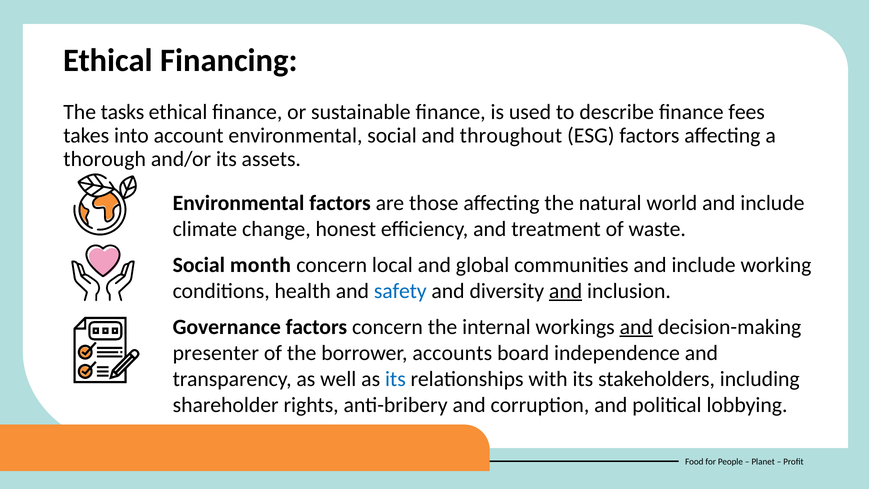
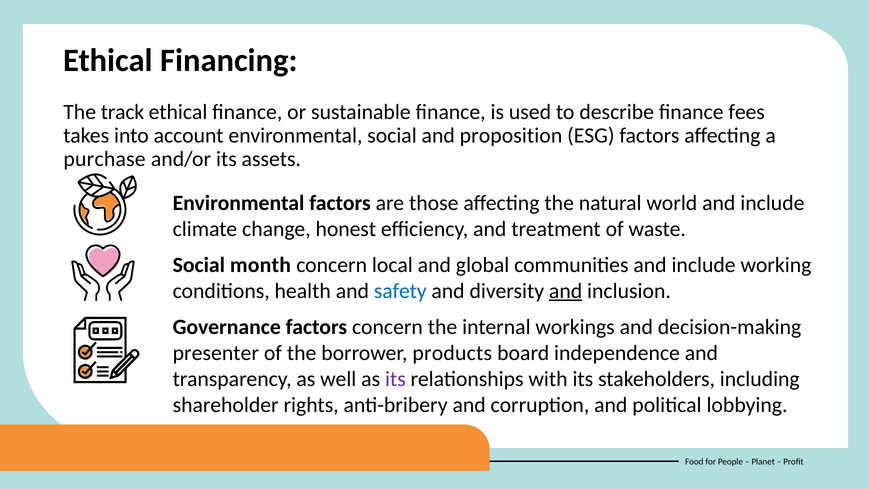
tasks: tasks -> track
throughout: throughout -> proposition
thorough: thorough -> purchase
and at (636, 327) underline: present -> none
accounts: accounts -> products
its at (395, 379) colour: blue -> purple
